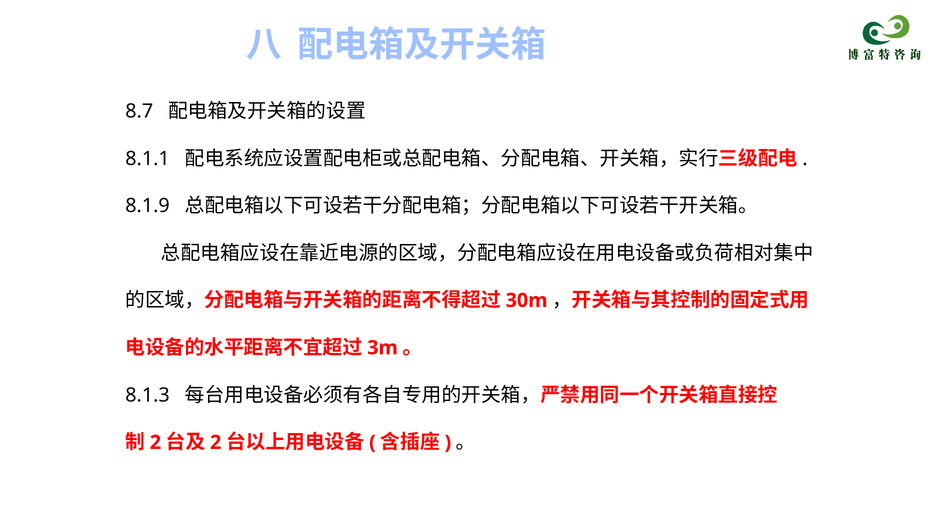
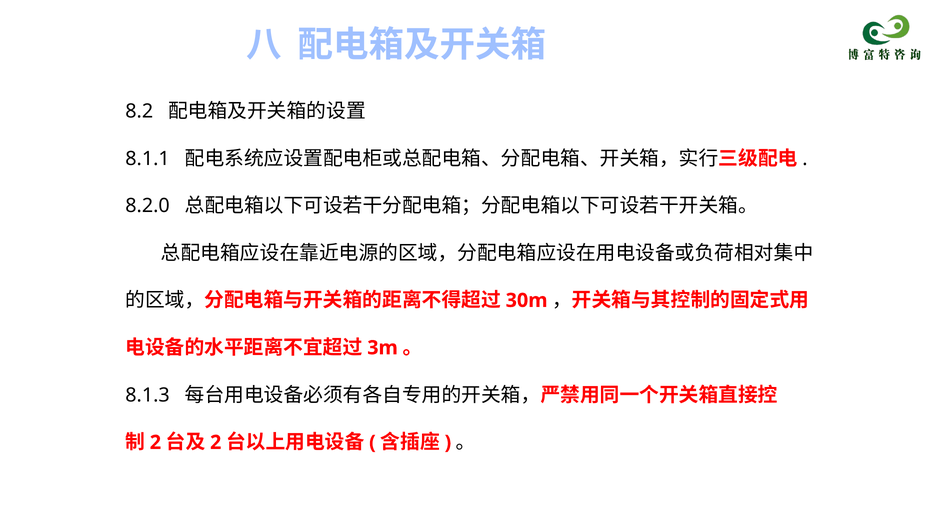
8.7: 8.7 -> 8.2
8.1.9: 8.1.9 -> 8.2.0
